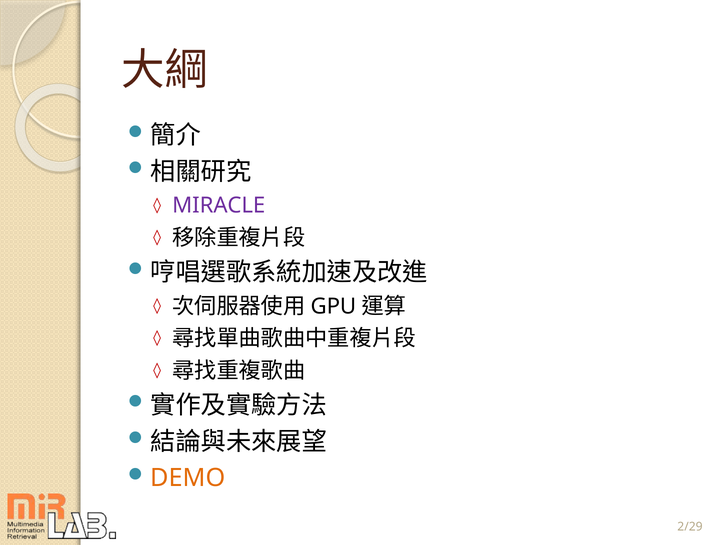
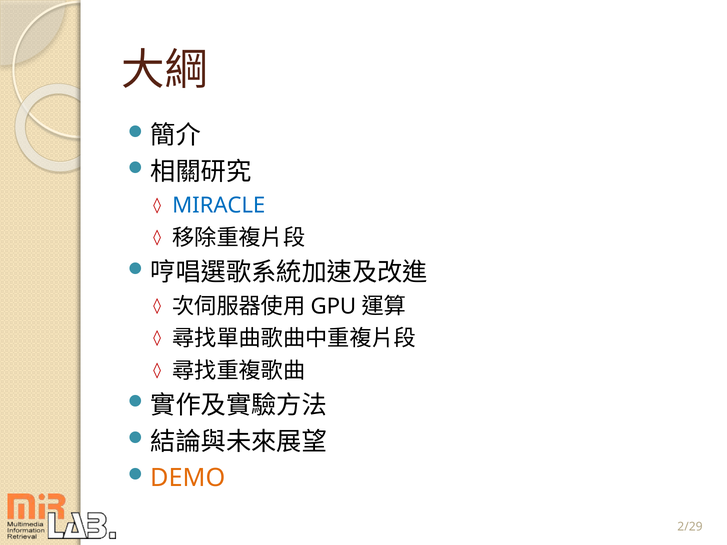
MIRACLE colour: purple -> blue
